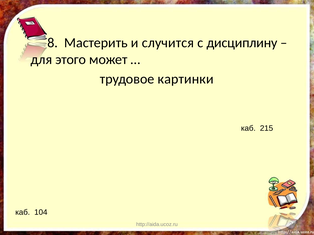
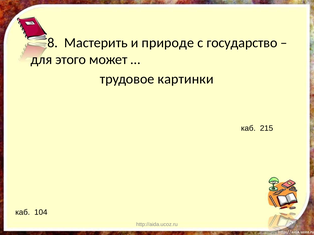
случится: случится -> природе
дисциплину: дисциплину -> государство
